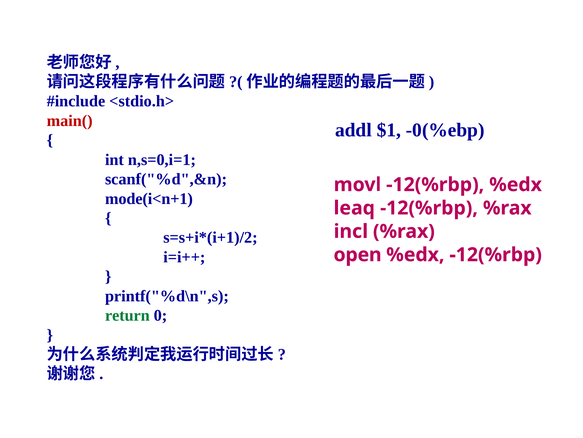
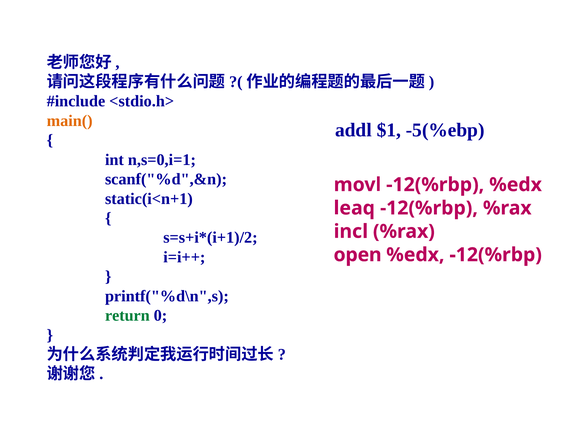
main( colour: red -> orange
-0(%ebp: -0(%ebp -> -5(%ebp
mode(i<n+1: mode(i<n+1 -> static(i<n+1
